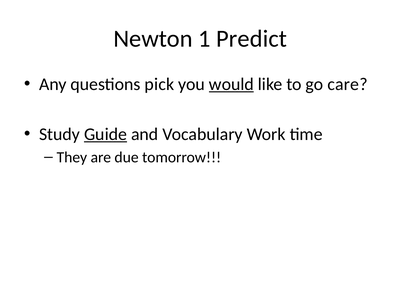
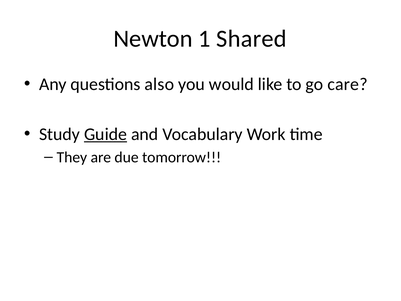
Predict: Predict -> Shared
pick: pick -> also
would underline: present -> none
